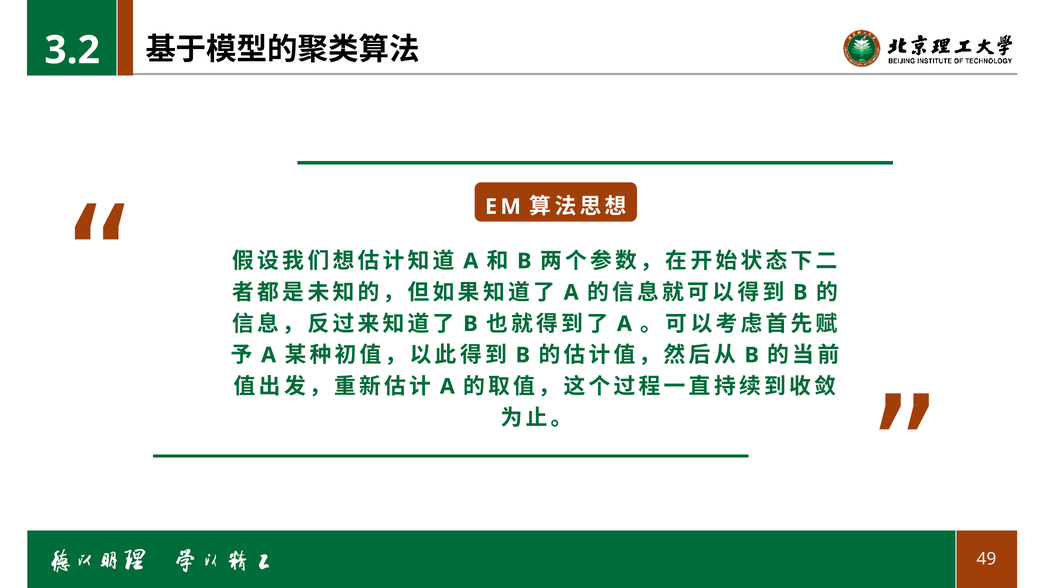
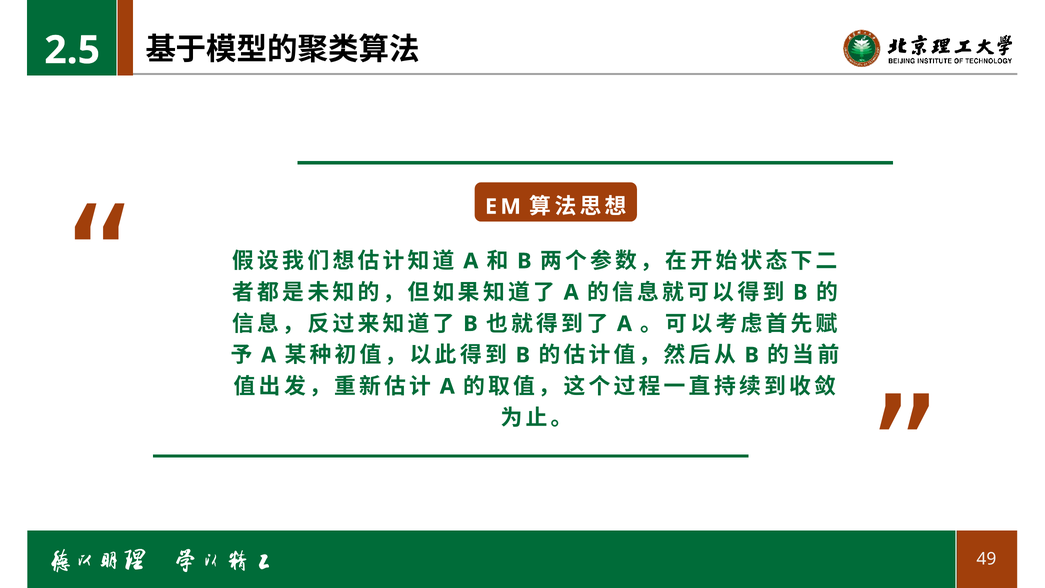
3.2: 3.2 -> 2.5
